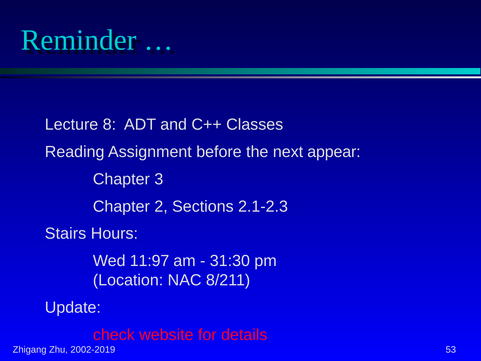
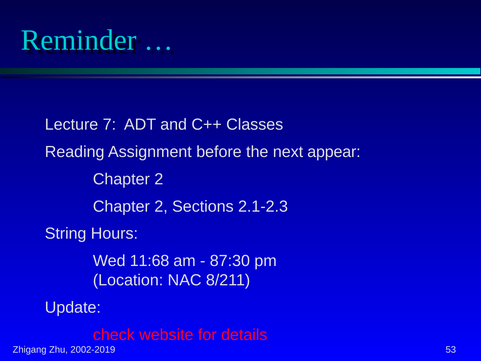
8: 8 -> 7
3 at (159, 179): 3 -> 2
Stairs: Stairs -> String
11:97: 11:97 -> 11:68
31:30: 31:30 -> 87:30
